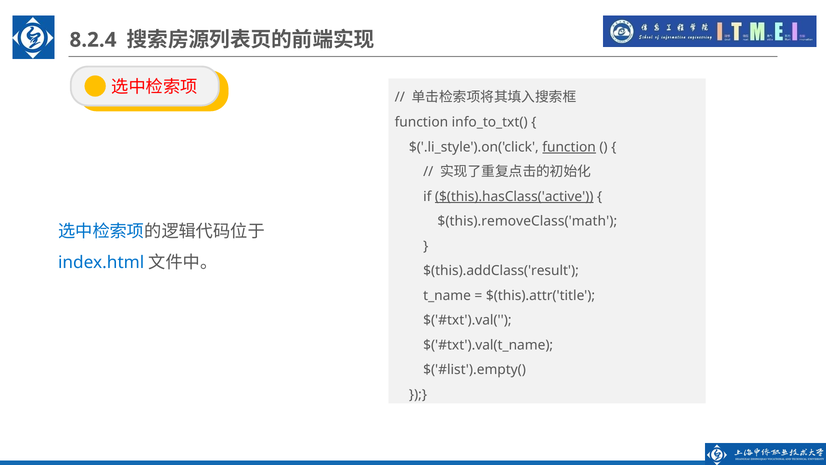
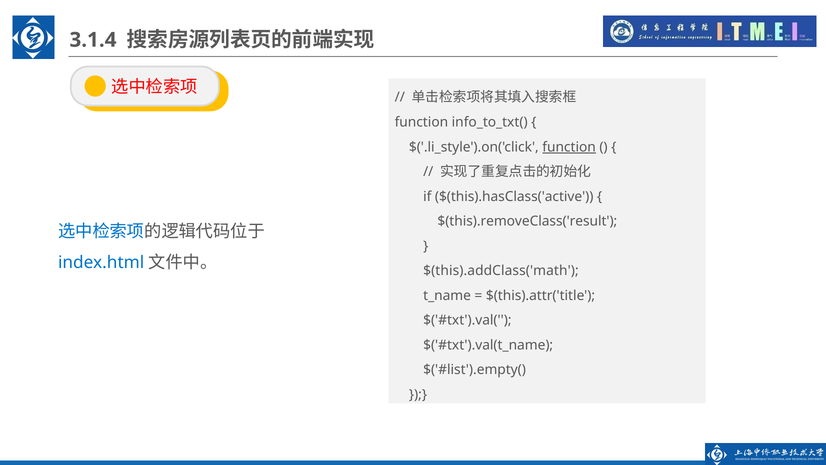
8.2.4: 8.2.4 -> 3.1.4
$(this).hasClass('active underline: present -> none
$(this).removeClass('math: $(this).removeClass('math -> $(this).removeClass('result
$(this).addClass('result: $(this).addClass('result -> $(this).addClass('math
